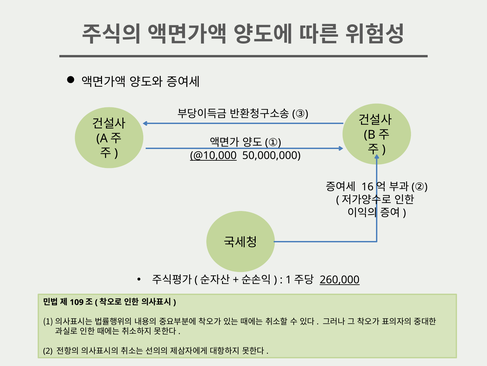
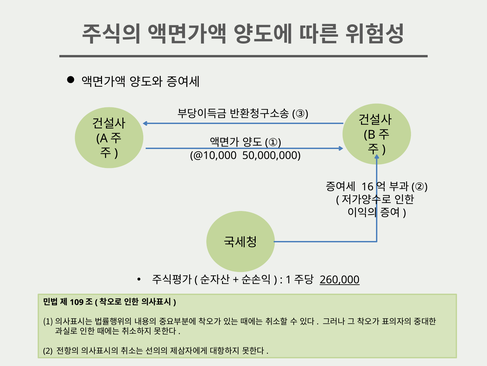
@10,000 underline: present -> none
